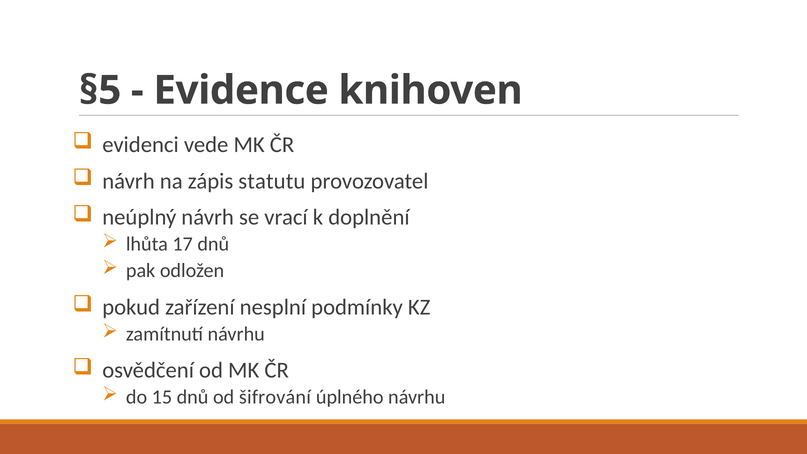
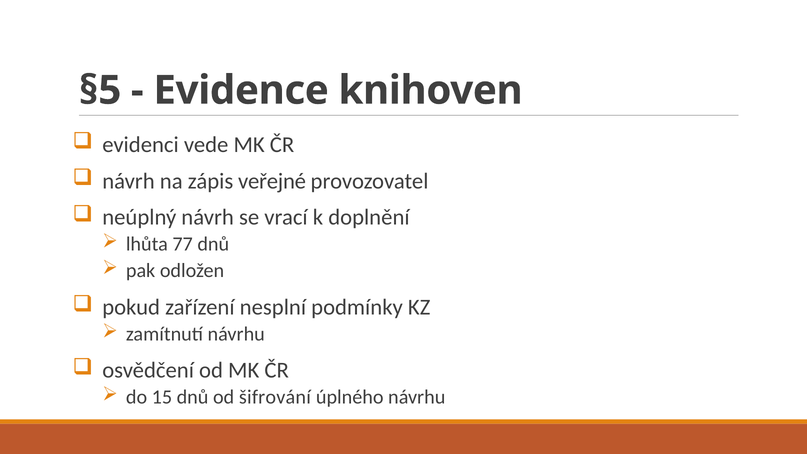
statutu: statutu -> veřejné
17: 17 -> 77
